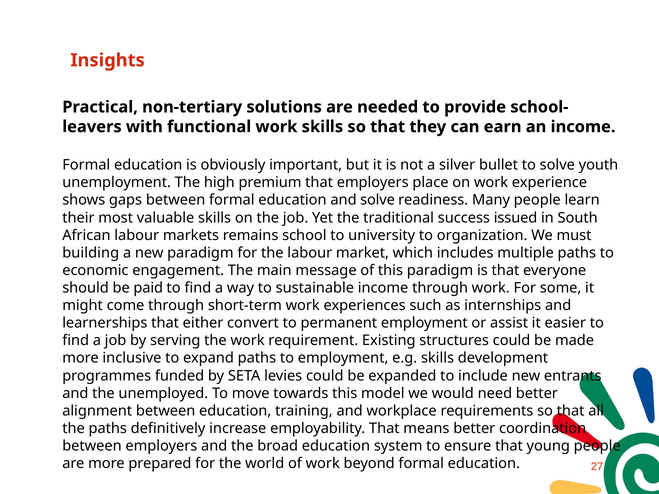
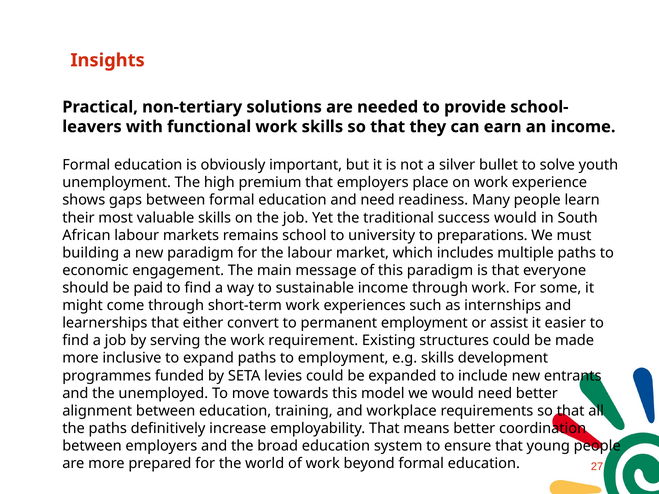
and solve: solve -> need
success issued: issued -> would
organization: organization -> preparations
